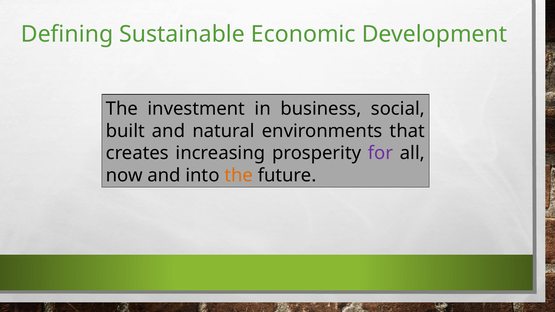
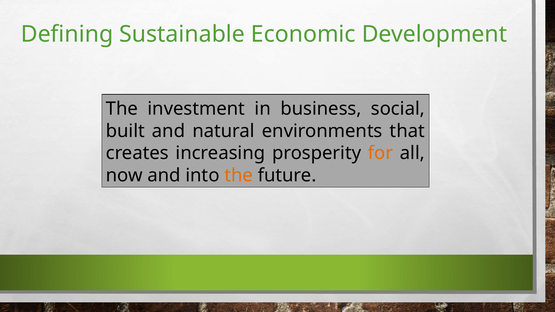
for colour: purple -> orange
